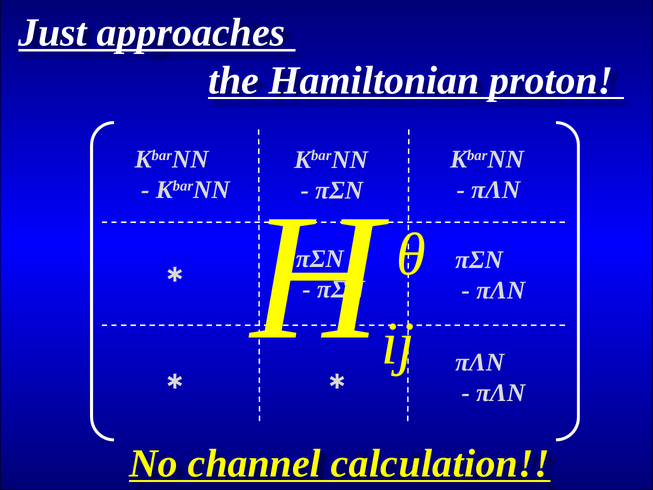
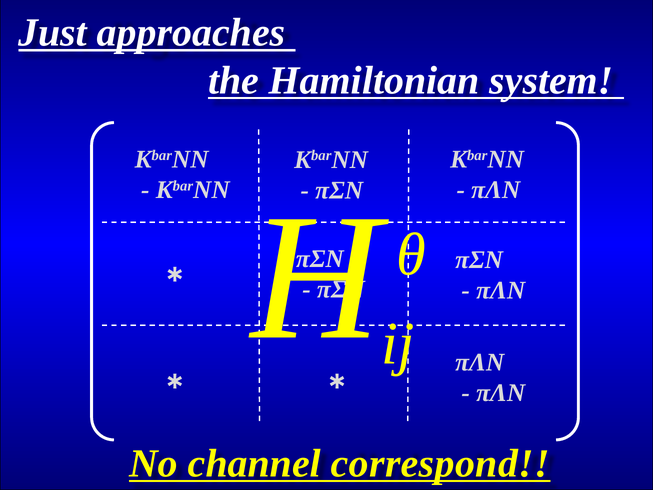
proton: proton -> system
calculation: calculation -> correspond
